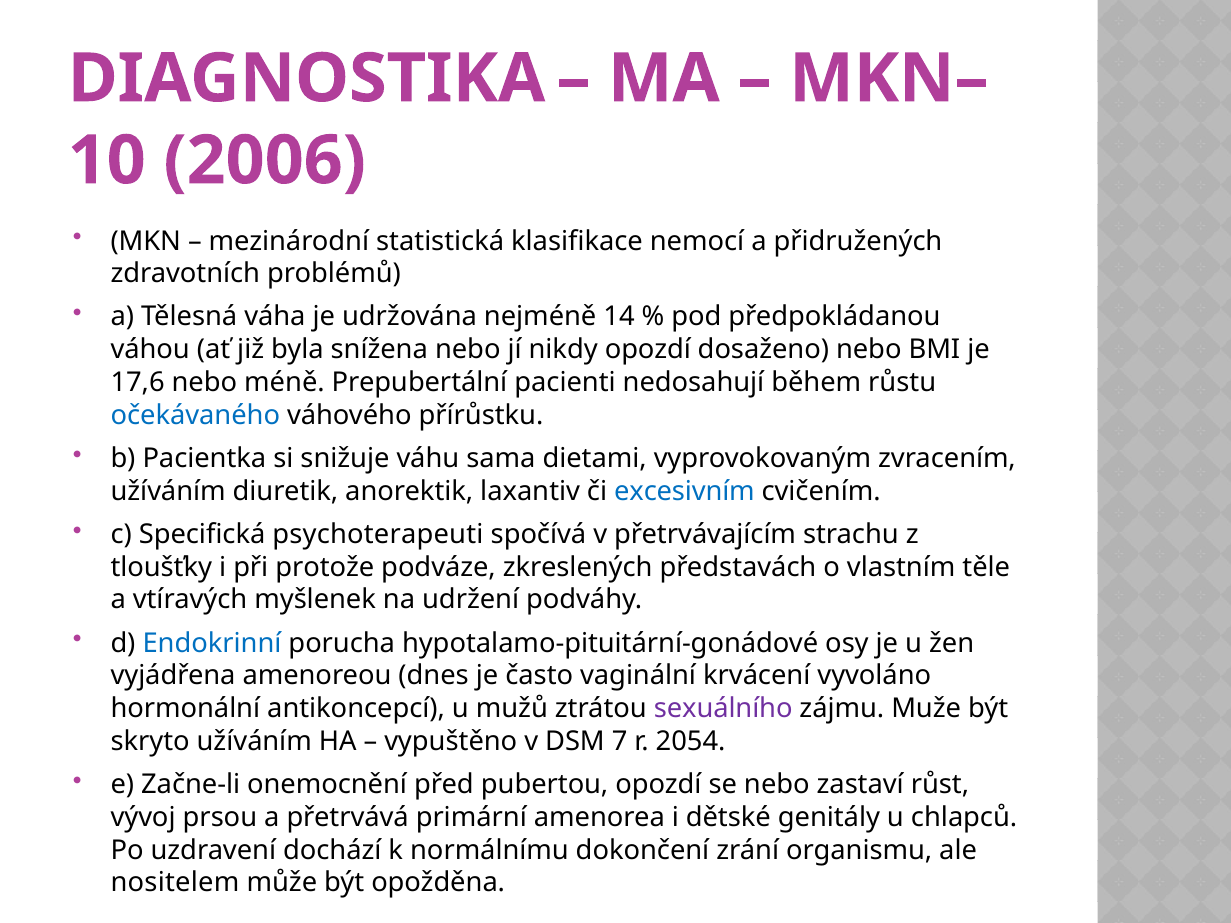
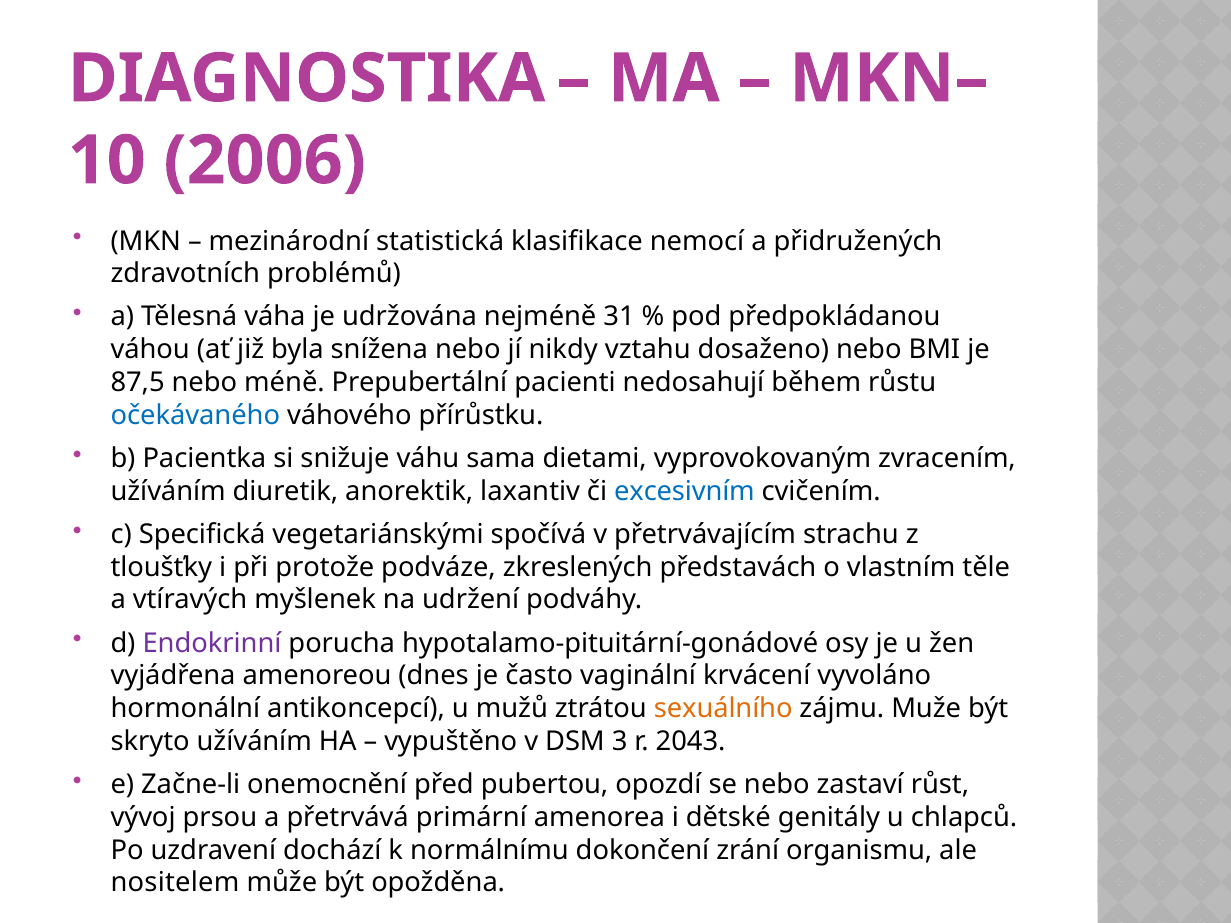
14: 14 -> 31
nikdy opozdí: opozdí -> vztahu
17,6: 17,6 -> 87,5
psychoterapeuti: psychoterapeuti -> vegetariánskými
Endokrinní colour: blue -> purple
sexuálního colour: purple -> orange
7: 7 -> 3
2054: 2054 -> 2043
